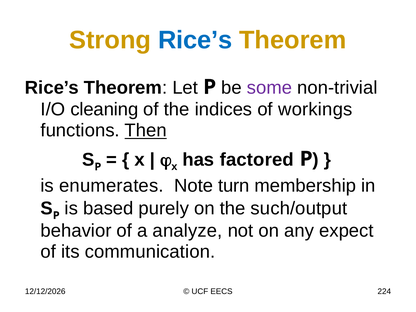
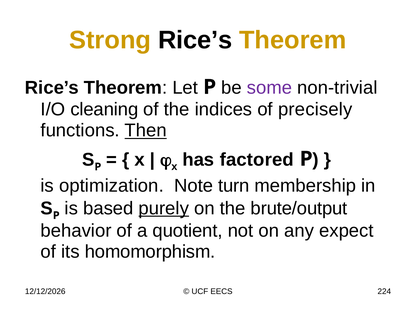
Rice’s at (195, 40) colour: blue -> black
workings: workings -> precisely
enumerates: enumerates -> optimization
purely underline: none -> present
such/output: such/output -> brute/output
analyze: analyze -> quotient
communication: communication -> homomorphism
